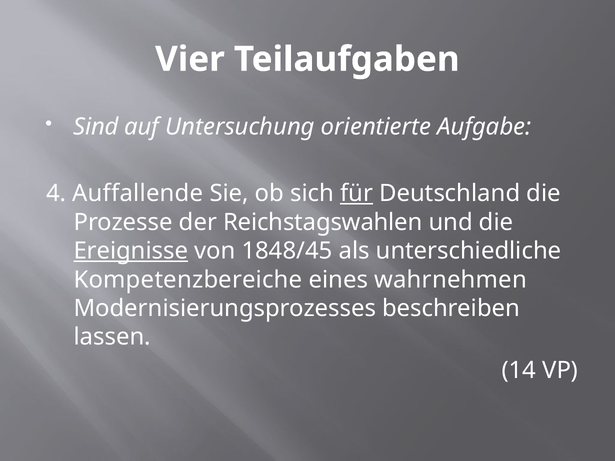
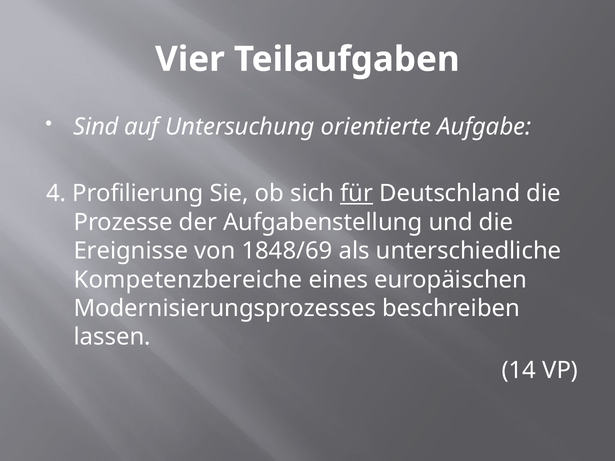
Auffallende: Auffallende -> Profilierung
Reichstagswahlen: Reichstagswahlen -> Aufgabenstellung
Ereignisse underline: present -> none
1848/45: 1848/45 -> 1848/69
wahrnehmen: wahrnehmen -> europäischen
